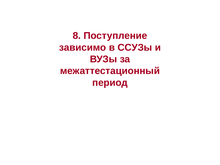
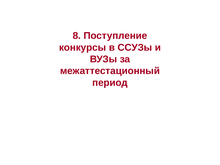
зависимо: зависимо -> конкурсы
